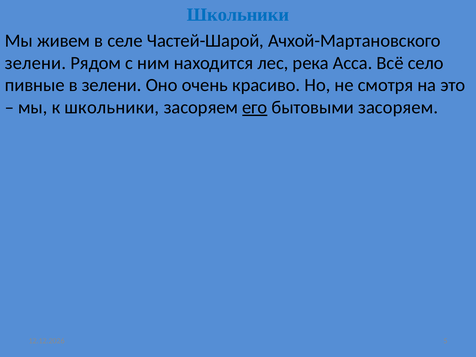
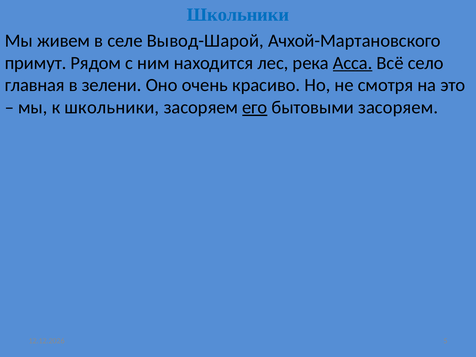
Частей-Шарой: Частей-Шарой -> Вывод-Шарой
зелени at (36, 63): зелени -> примут
Асса underline: none -> present
пивные: пивные -> главная
